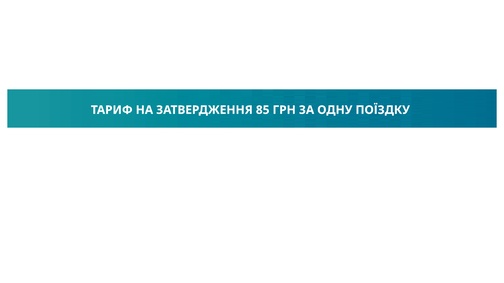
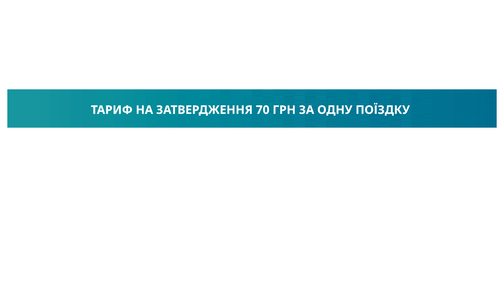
85: 85 -> 70
